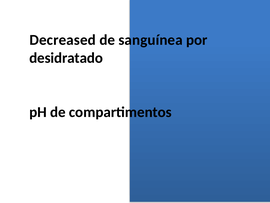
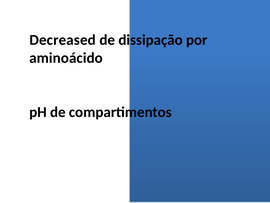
sanguínea: sanguínea -> dissipação
desidratado: desidratado -> aminoácido
